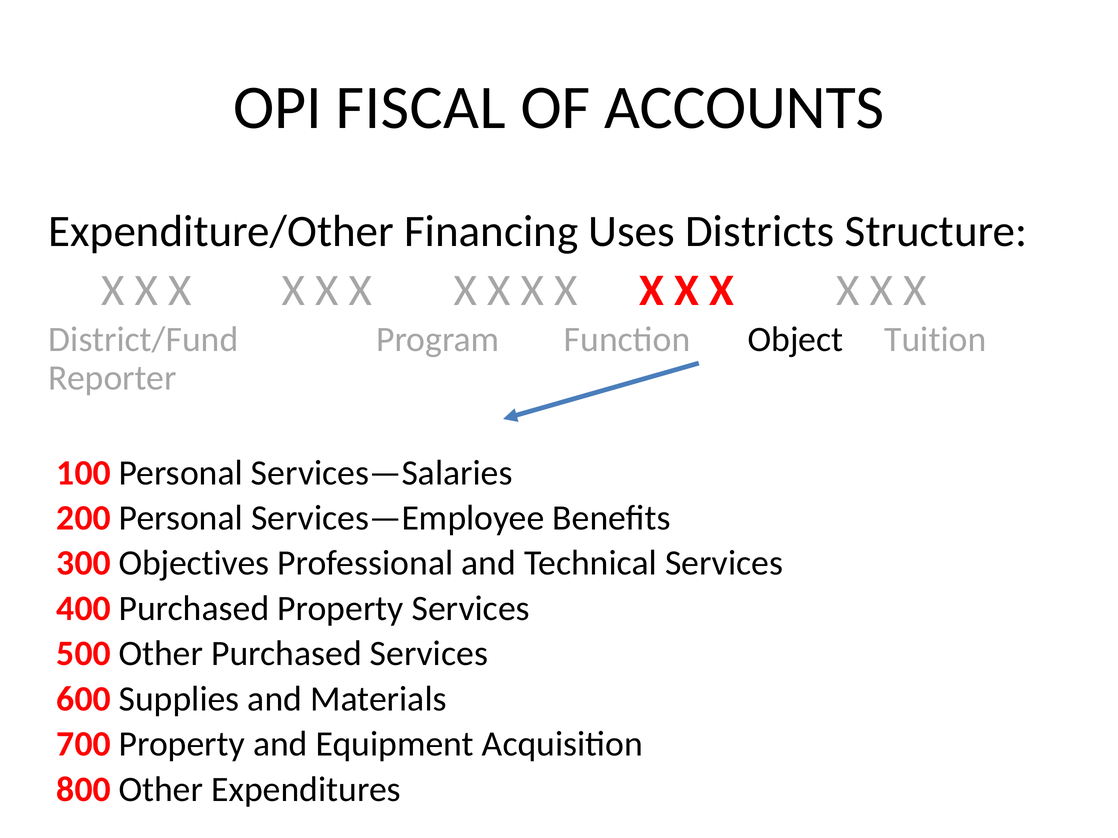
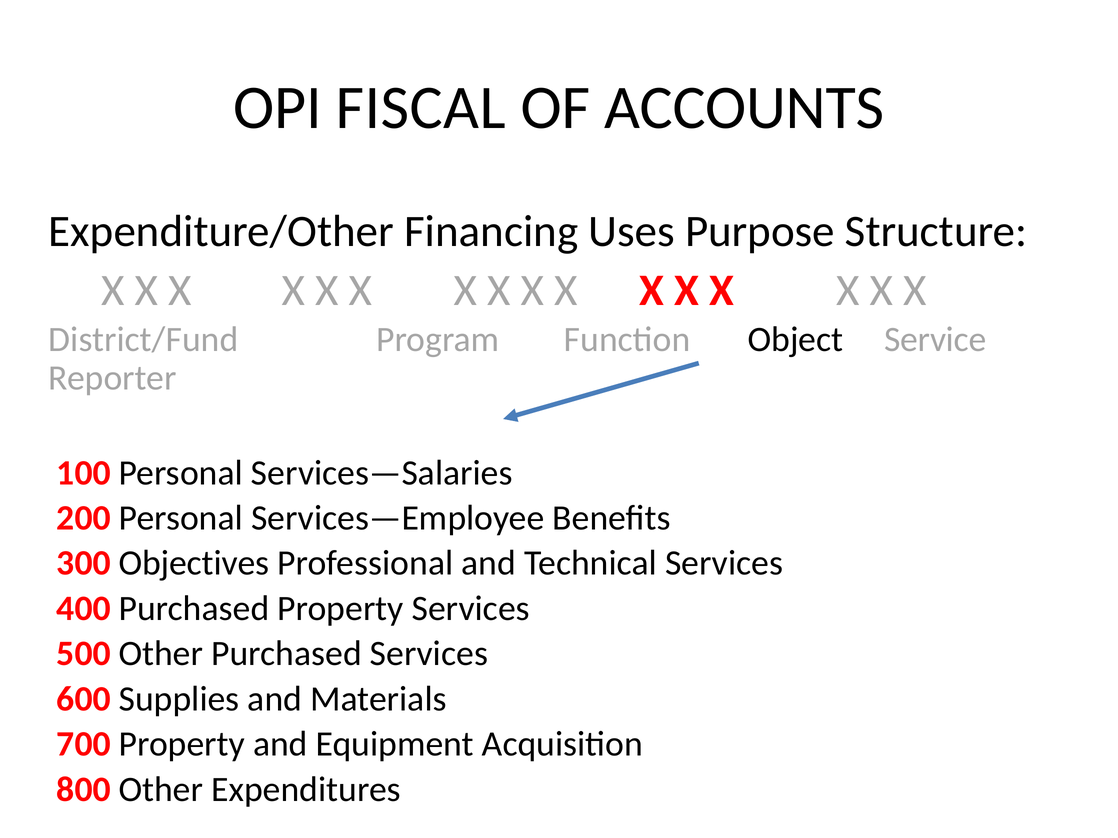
Districts: Districts -> Purpose
Tuition: Tuition -> Service
